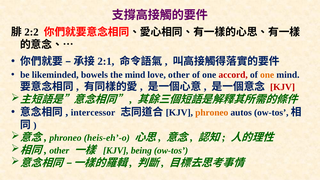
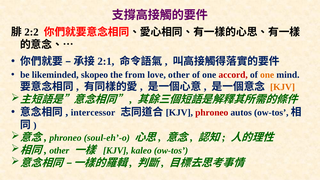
bowels: bowels -> skopeo
the mind: mind -> from
KJV at (283, 87) colour: red -> orange
phroneo at (212, 113) colour: orange -> red
heis-eh’-o: heis-eh’-o -> soul-eh’-o
being: being -> kaleo
